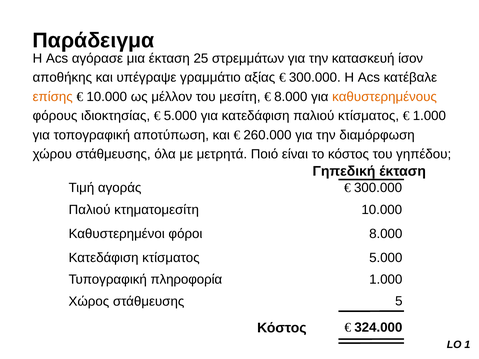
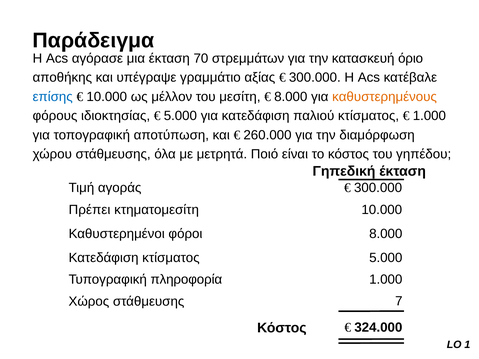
25: 25 -> 70
ίσον: ίσον -> όριο
επίσης colour: orange -> blue
Παλιού at (90, 210): Παλιού -> Πρέπει
5: 5 -> 7
